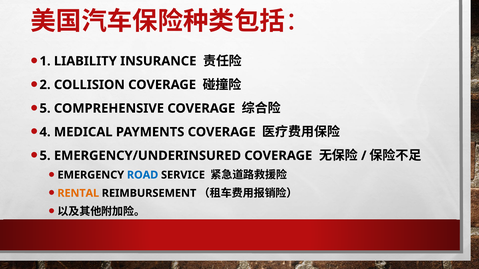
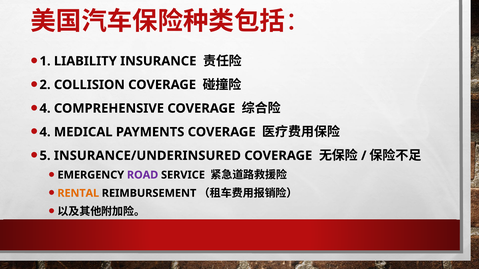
5 at (45, 109): 5 -> 4
EMERGENCY/UNDERINSURED: EMERGENCY/UNDERINSURED -> INSURANCE/UNDERINSURED
ROAD colour: blue -> purple
